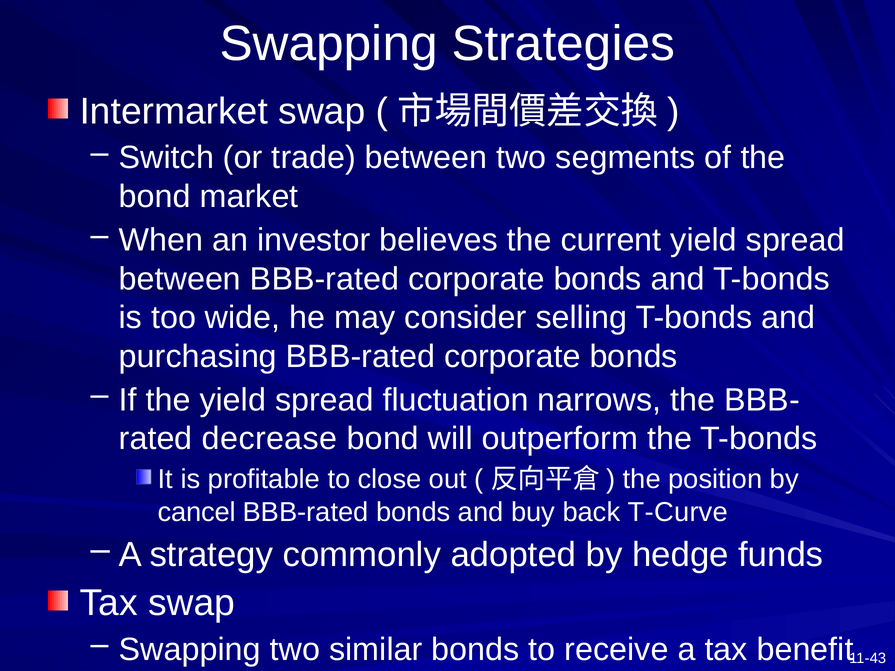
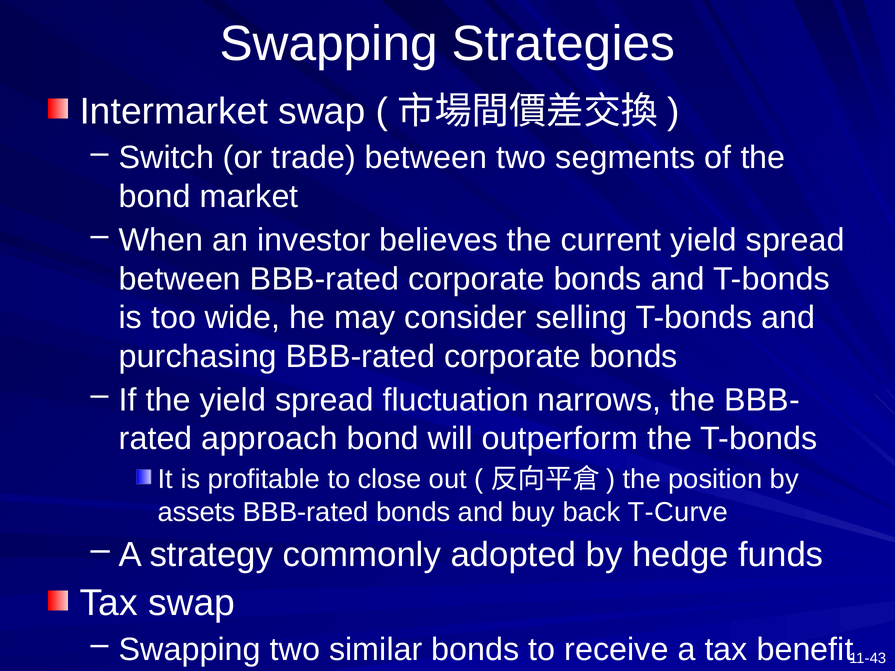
decrease: decrease -> approach
cancel: cancel -> assets
